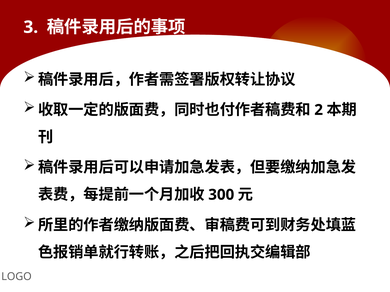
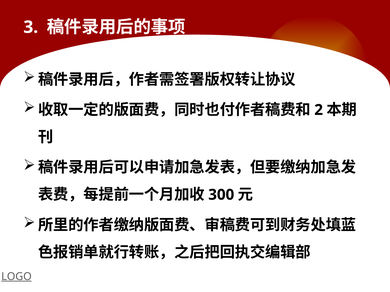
LOGO underline: none -> present
